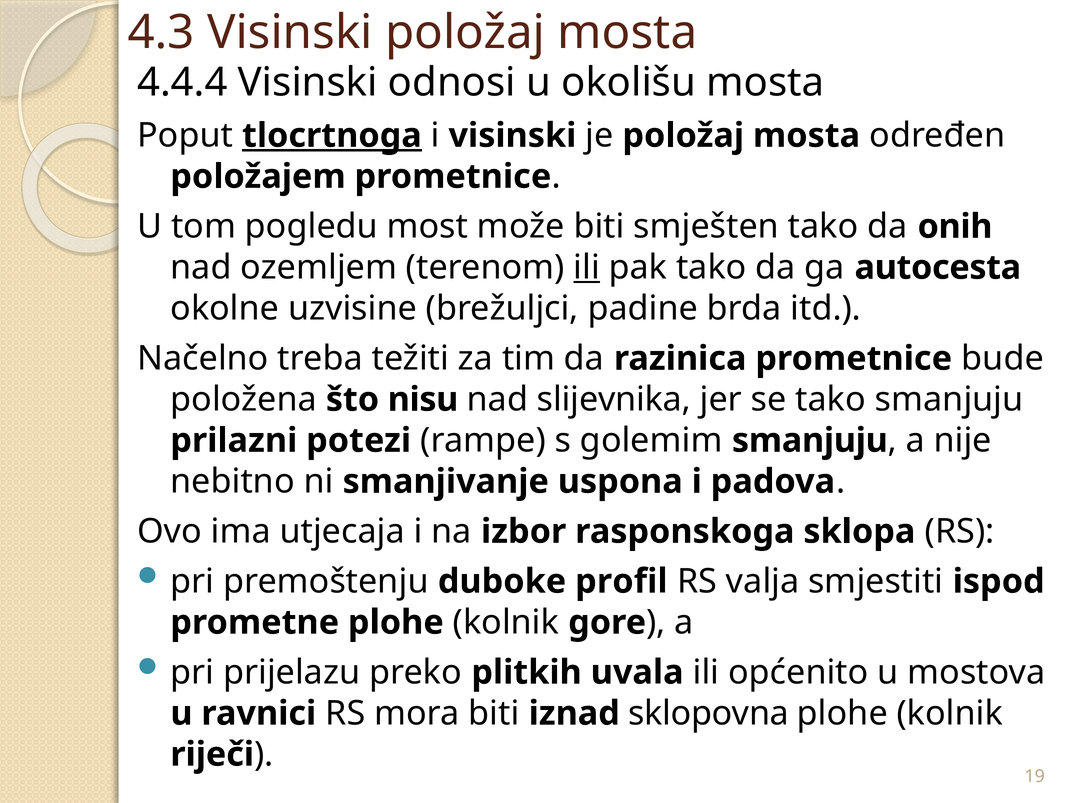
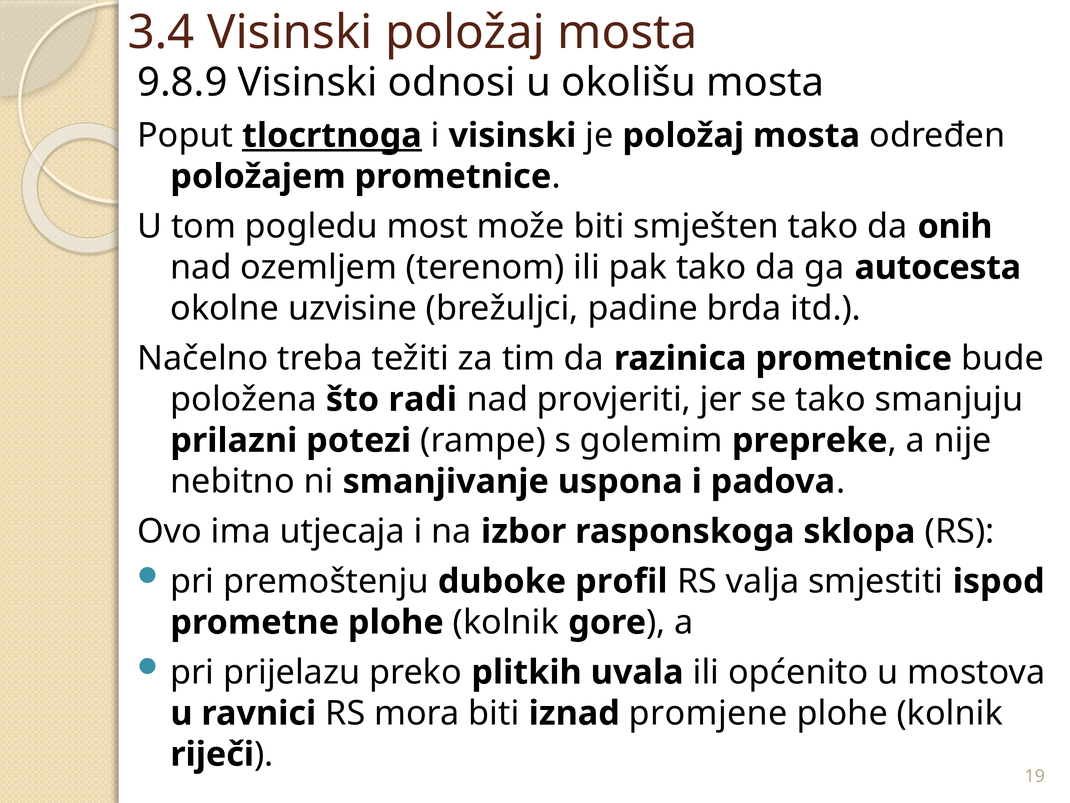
4.3: 4.3 -> 3.4
4.4.4: 4.4.4 -> 9.8.9
ili at (587, 267) underline: present -> none
nisu: nisu -> radi
slijevnika: slijevnika -> provjeriti
golemim smanjuju: smanjuju -> prepreke
sklopovna: sklopovna -> promjene
